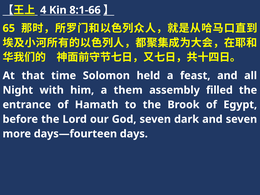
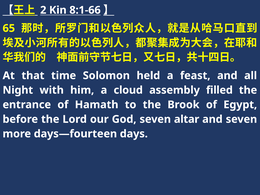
4: 4 -> 2
them: them -> cloud
dark: dark -> altar
